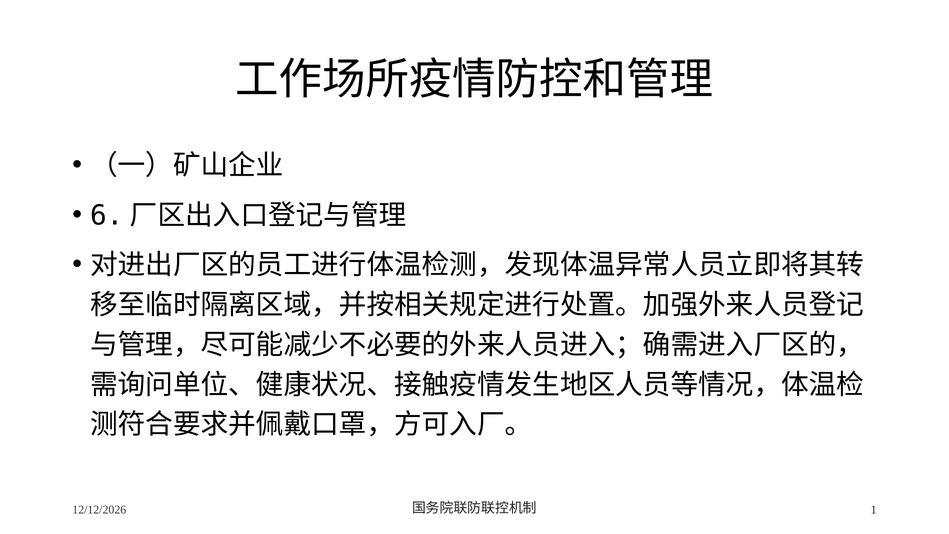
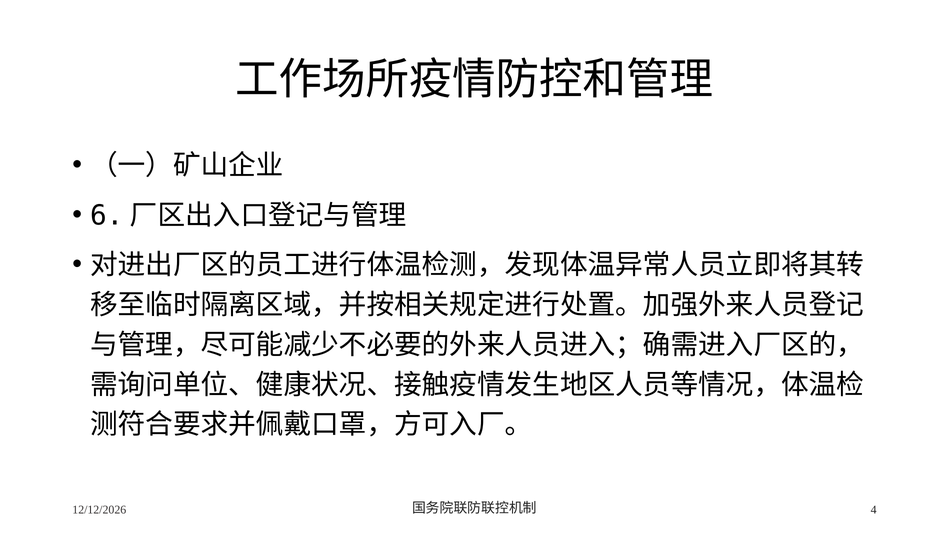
1: 1 -> 4
